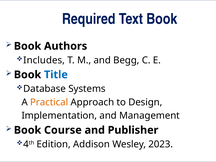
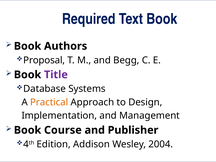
Includes: Includes -> Proposal
Title colour: blue -> purple
2023: 2023 -> 2004
